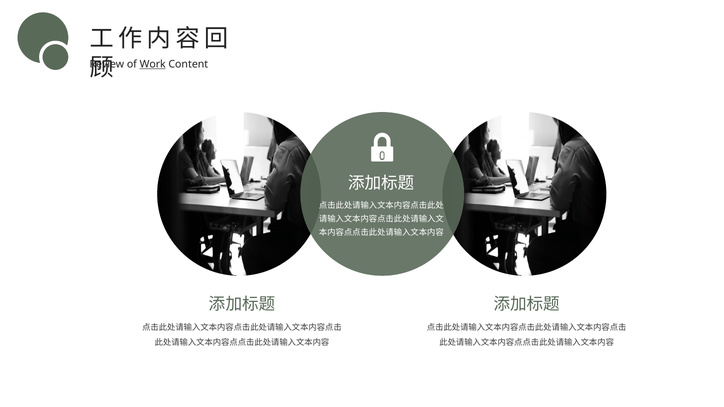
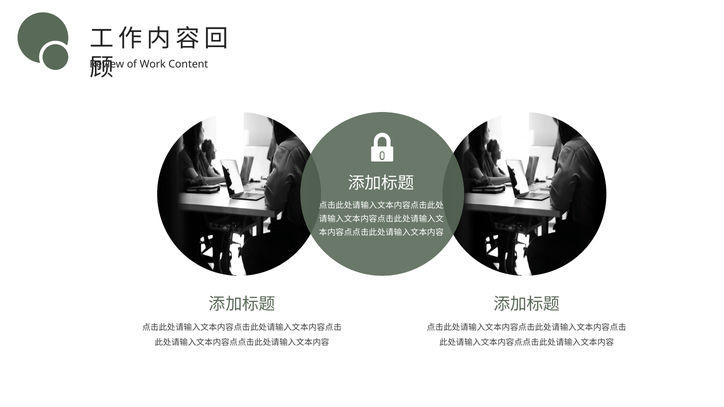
Work underline: present -> none
